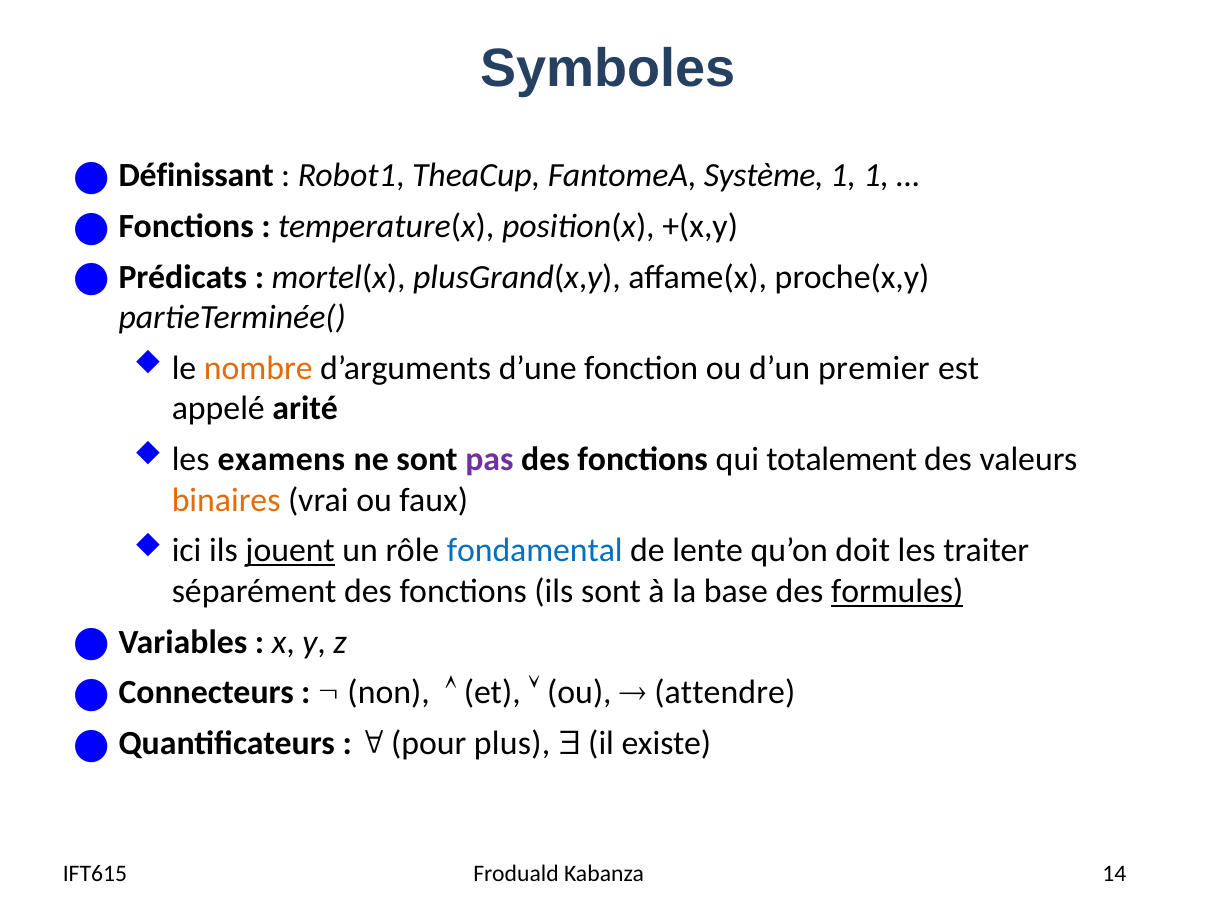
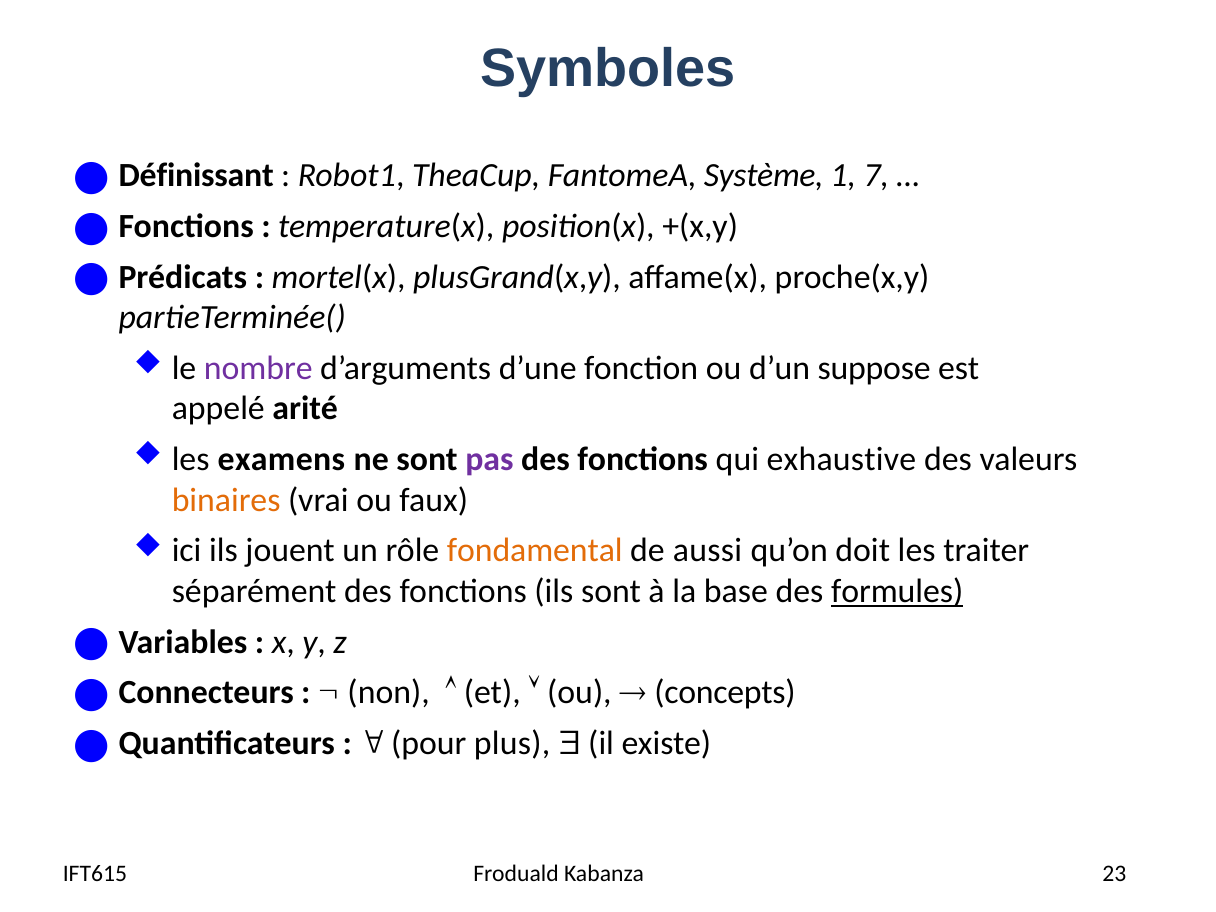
1 1: 1 -> 7
nombre colour: orange -> purple
premier: premier -> suppose
totalement: totalement -> exhaustive
jouent underline: present -> none
fondamental colour: blue -> orange
lente: lente -> aussi
attendre: attendre -> concepts
14: 14 -> 23
